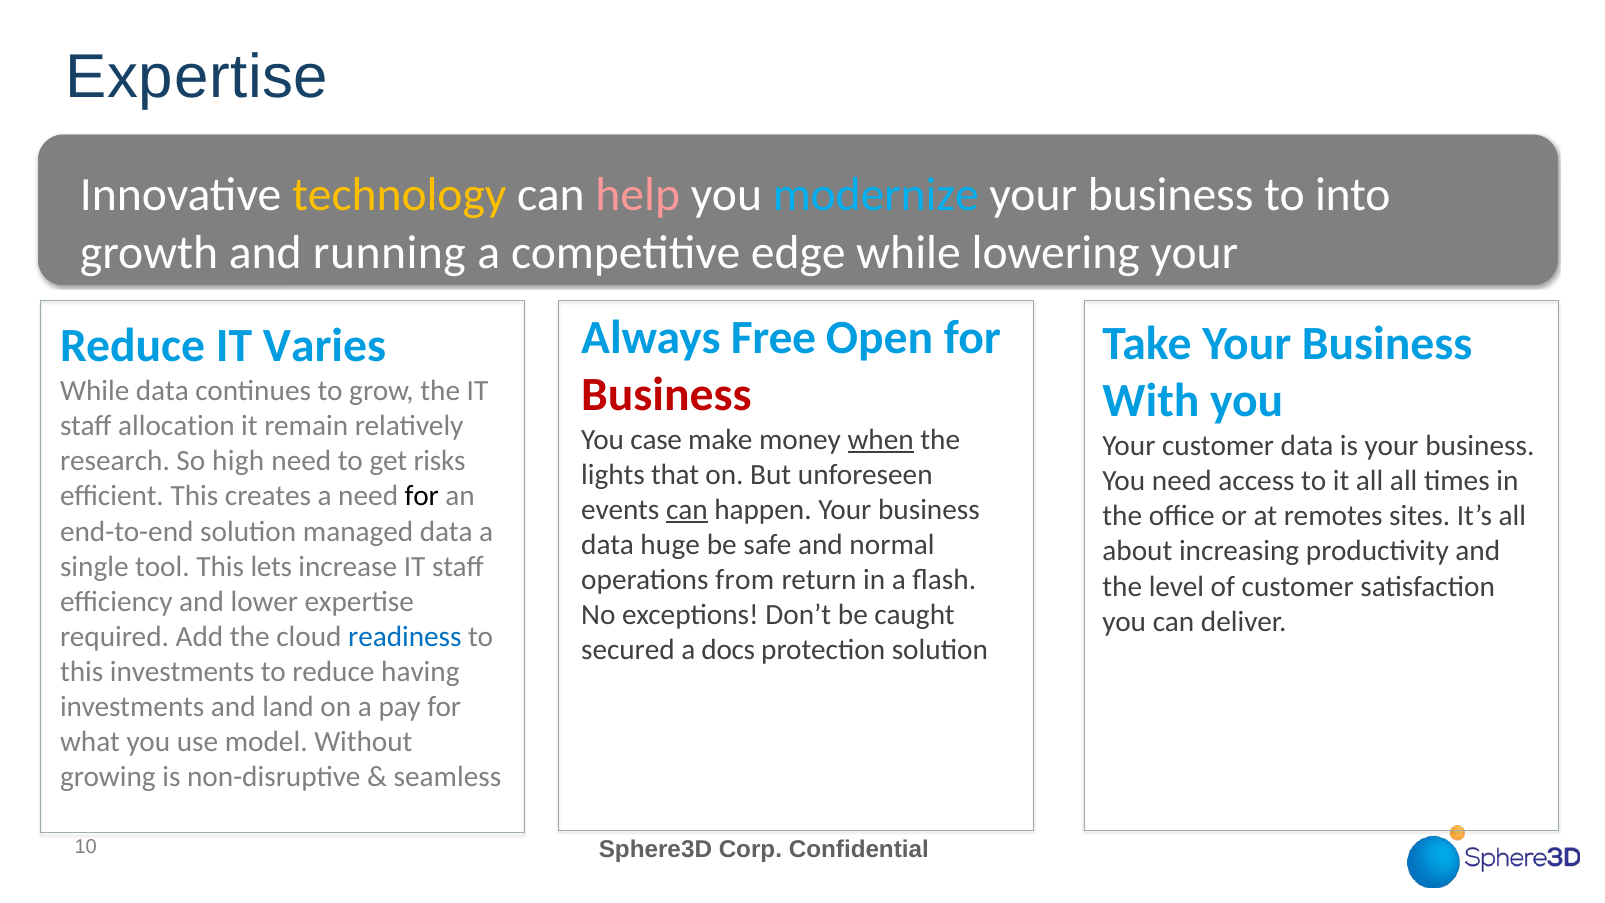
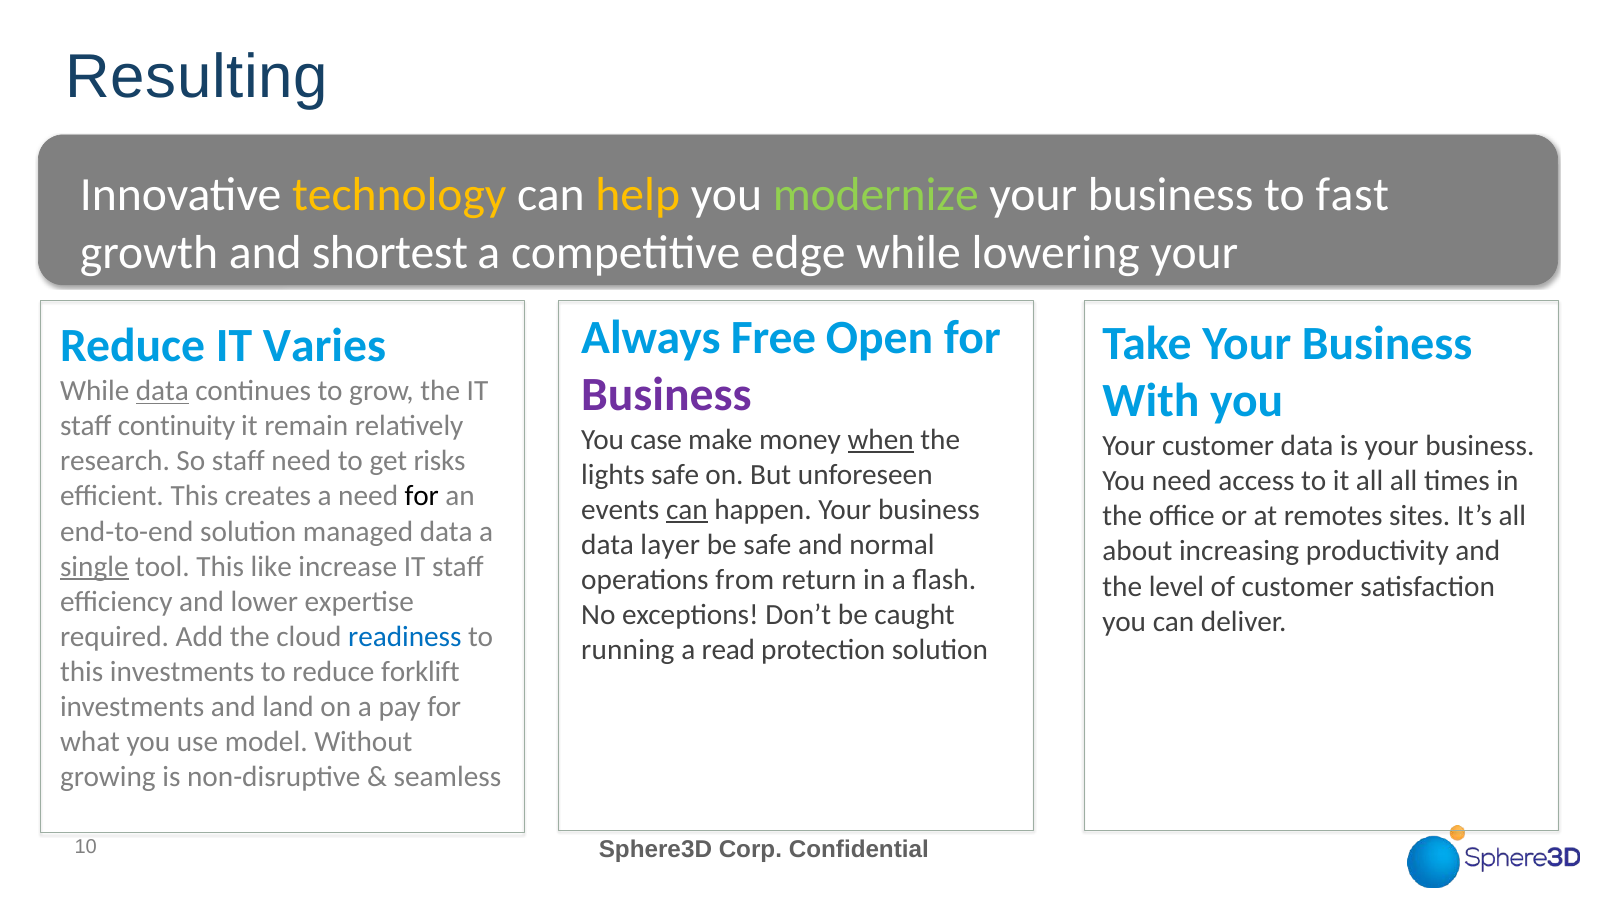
Expertise at (197, 77): Expertise -> Resulting
help colour: pink -> yellow
modernize colour: light blue -> light green
into: into -> fast
running: running -> shortest
Business at (666, 395) colour: red -> purple
data at (162, 391) underline: none -> present
allocation: allocation -> continuity
So high: high -> staff
lights that: that -> safe
huge: huge -> layer
single underline: none -> present
lets: lets -> like
secured: secured -> running
docs: docs -> read
having: having -> forklift
